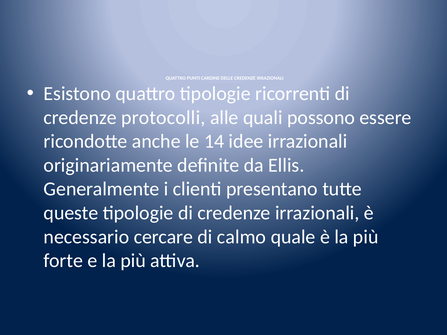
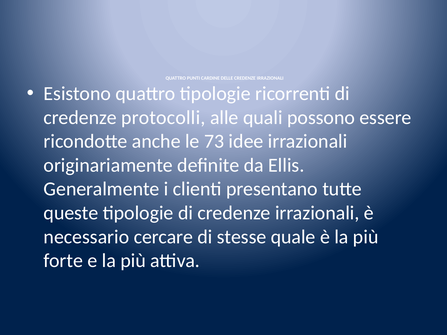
14: 14 -> 73
calmo: calmo -> stesse
